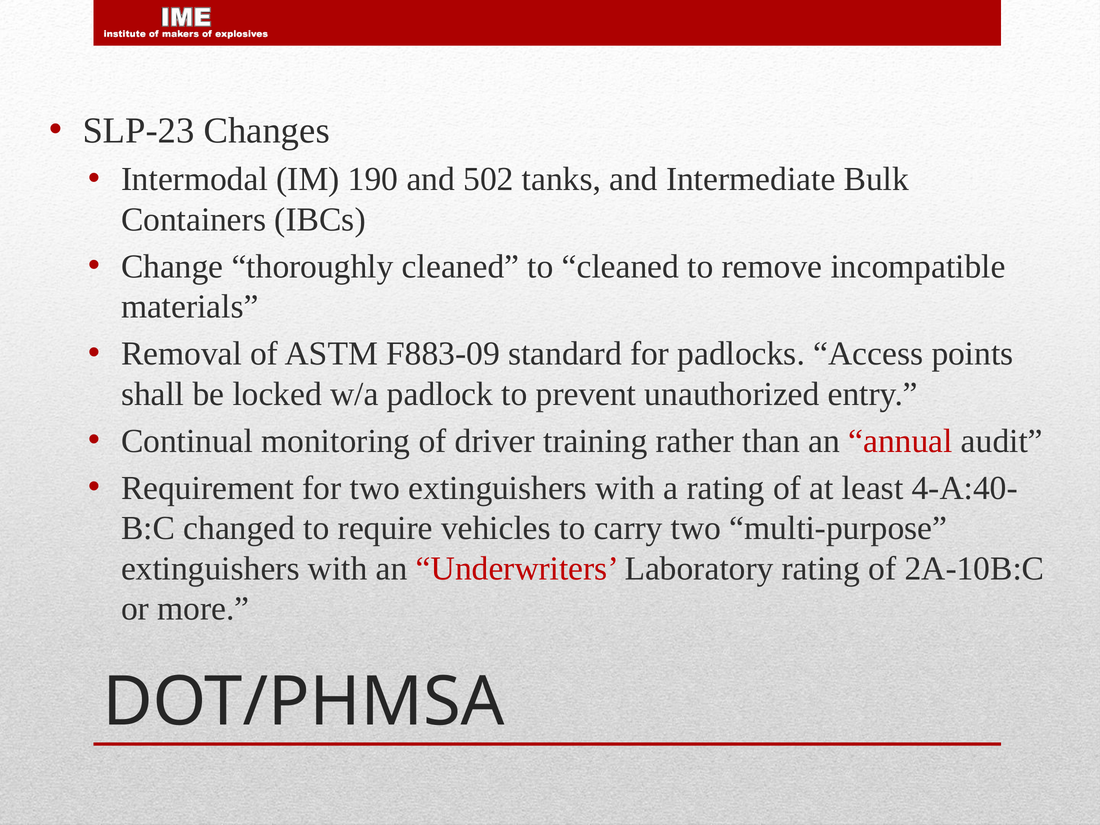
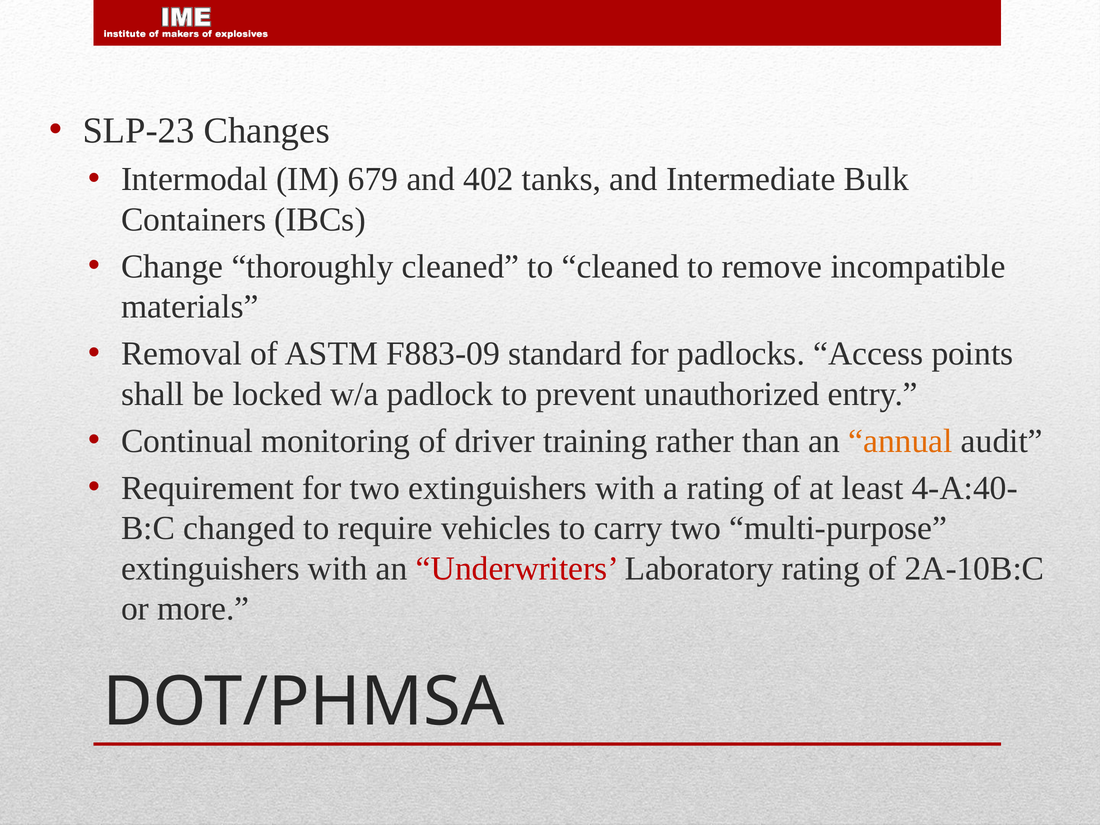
190: 190 -> 679
502: 502 -> 402
annual colour: red -> orange
